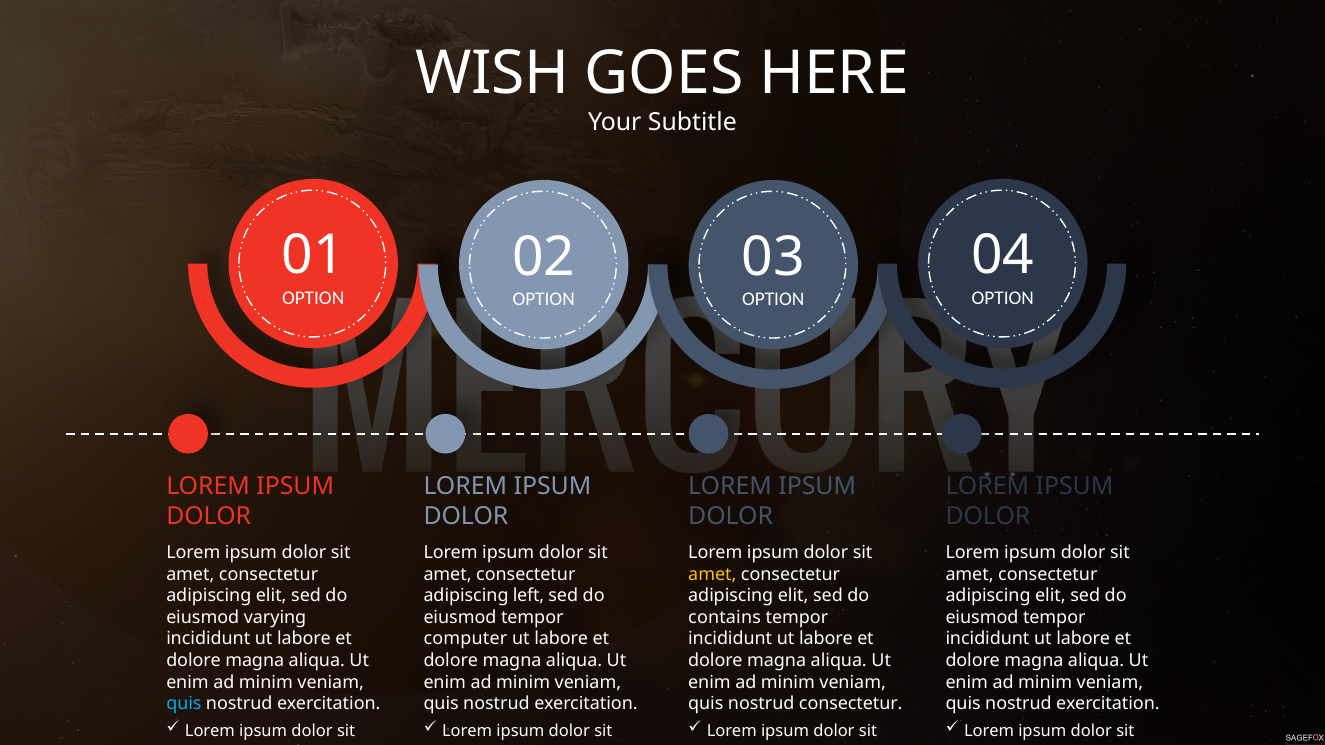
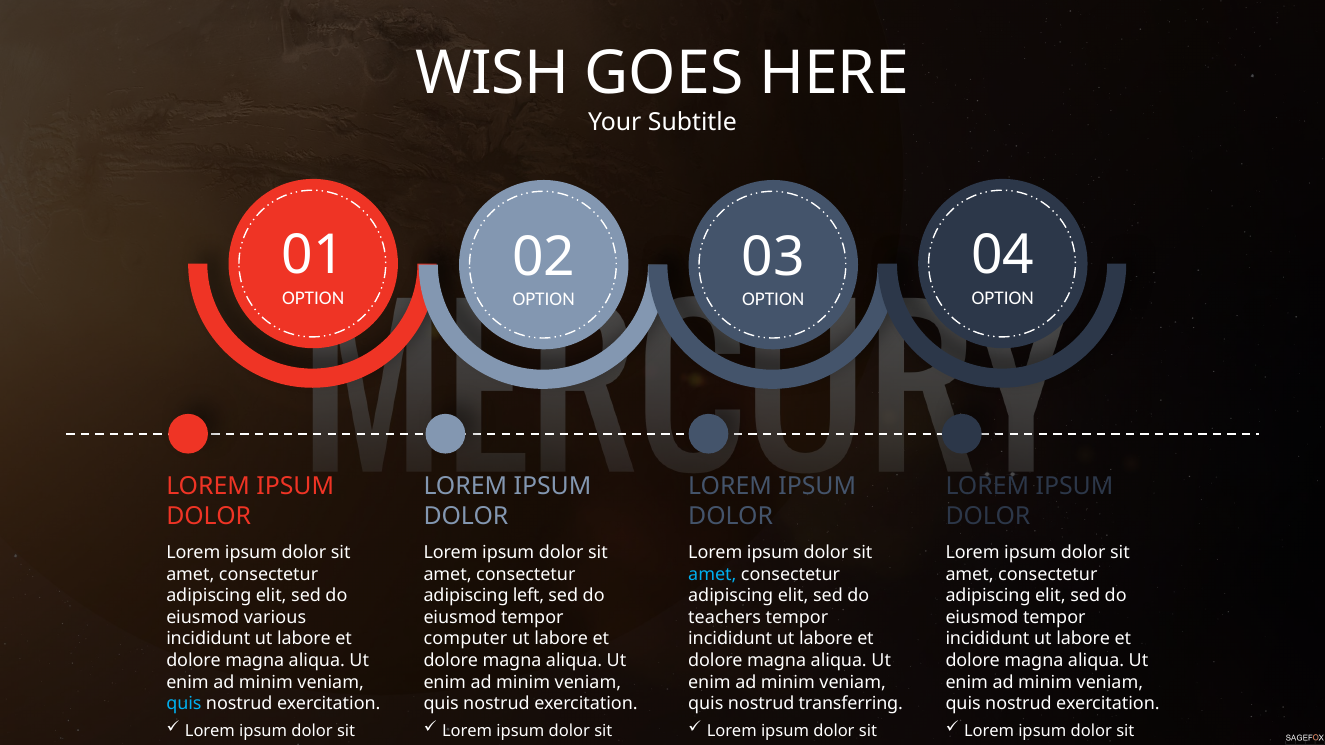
amet at (712, 575) colour: yellow -> light blue
varying: varying -> various
contains: contains -> teachers
nostrud consectetur: consectetur -> transferring
